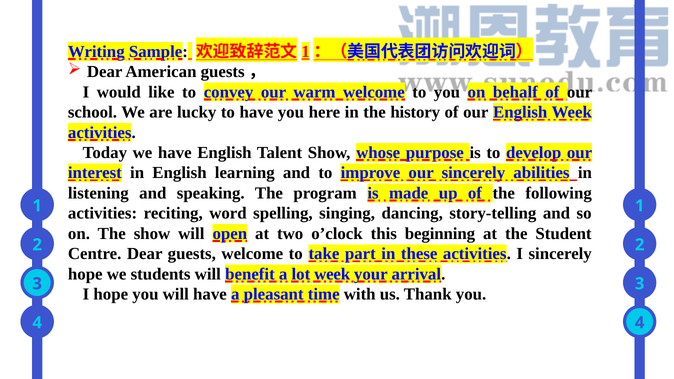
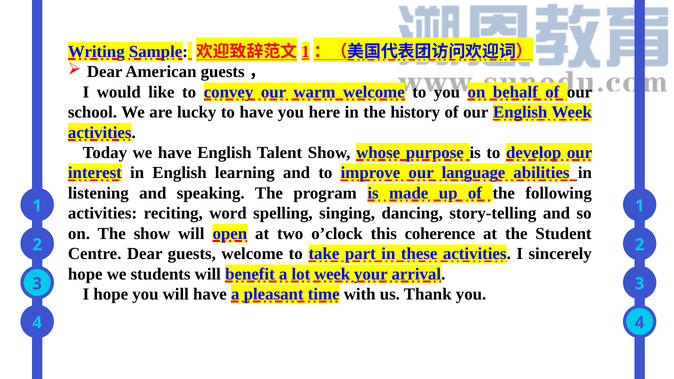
our sincerely: sincerely -> language
beginning: beginning -> coherence
